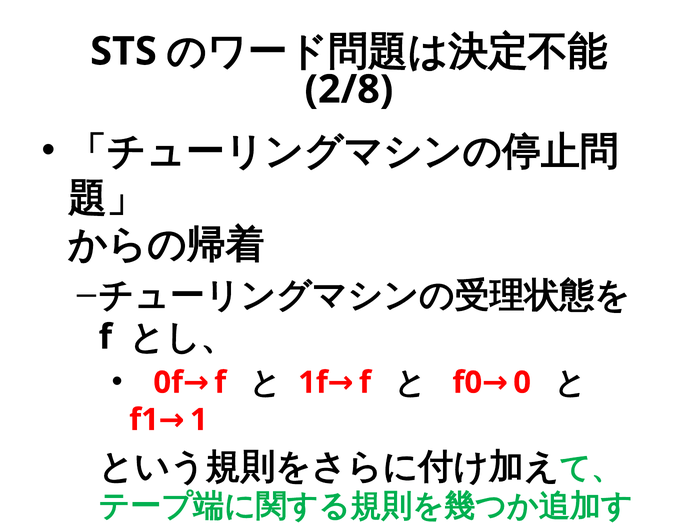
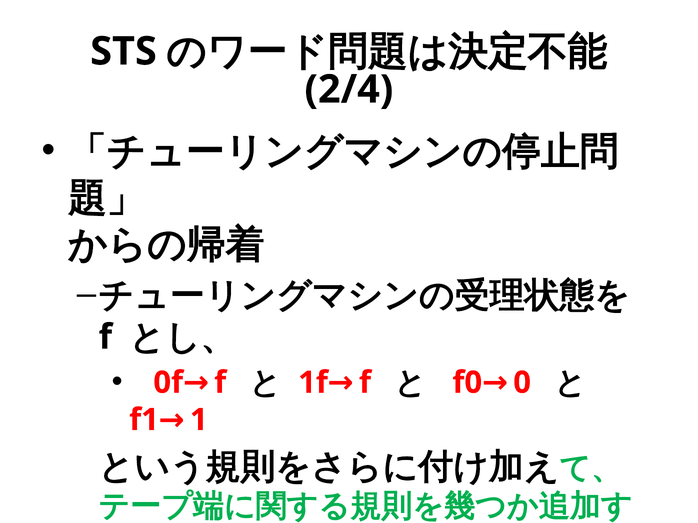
2/8: 2/8 -> 2/4
